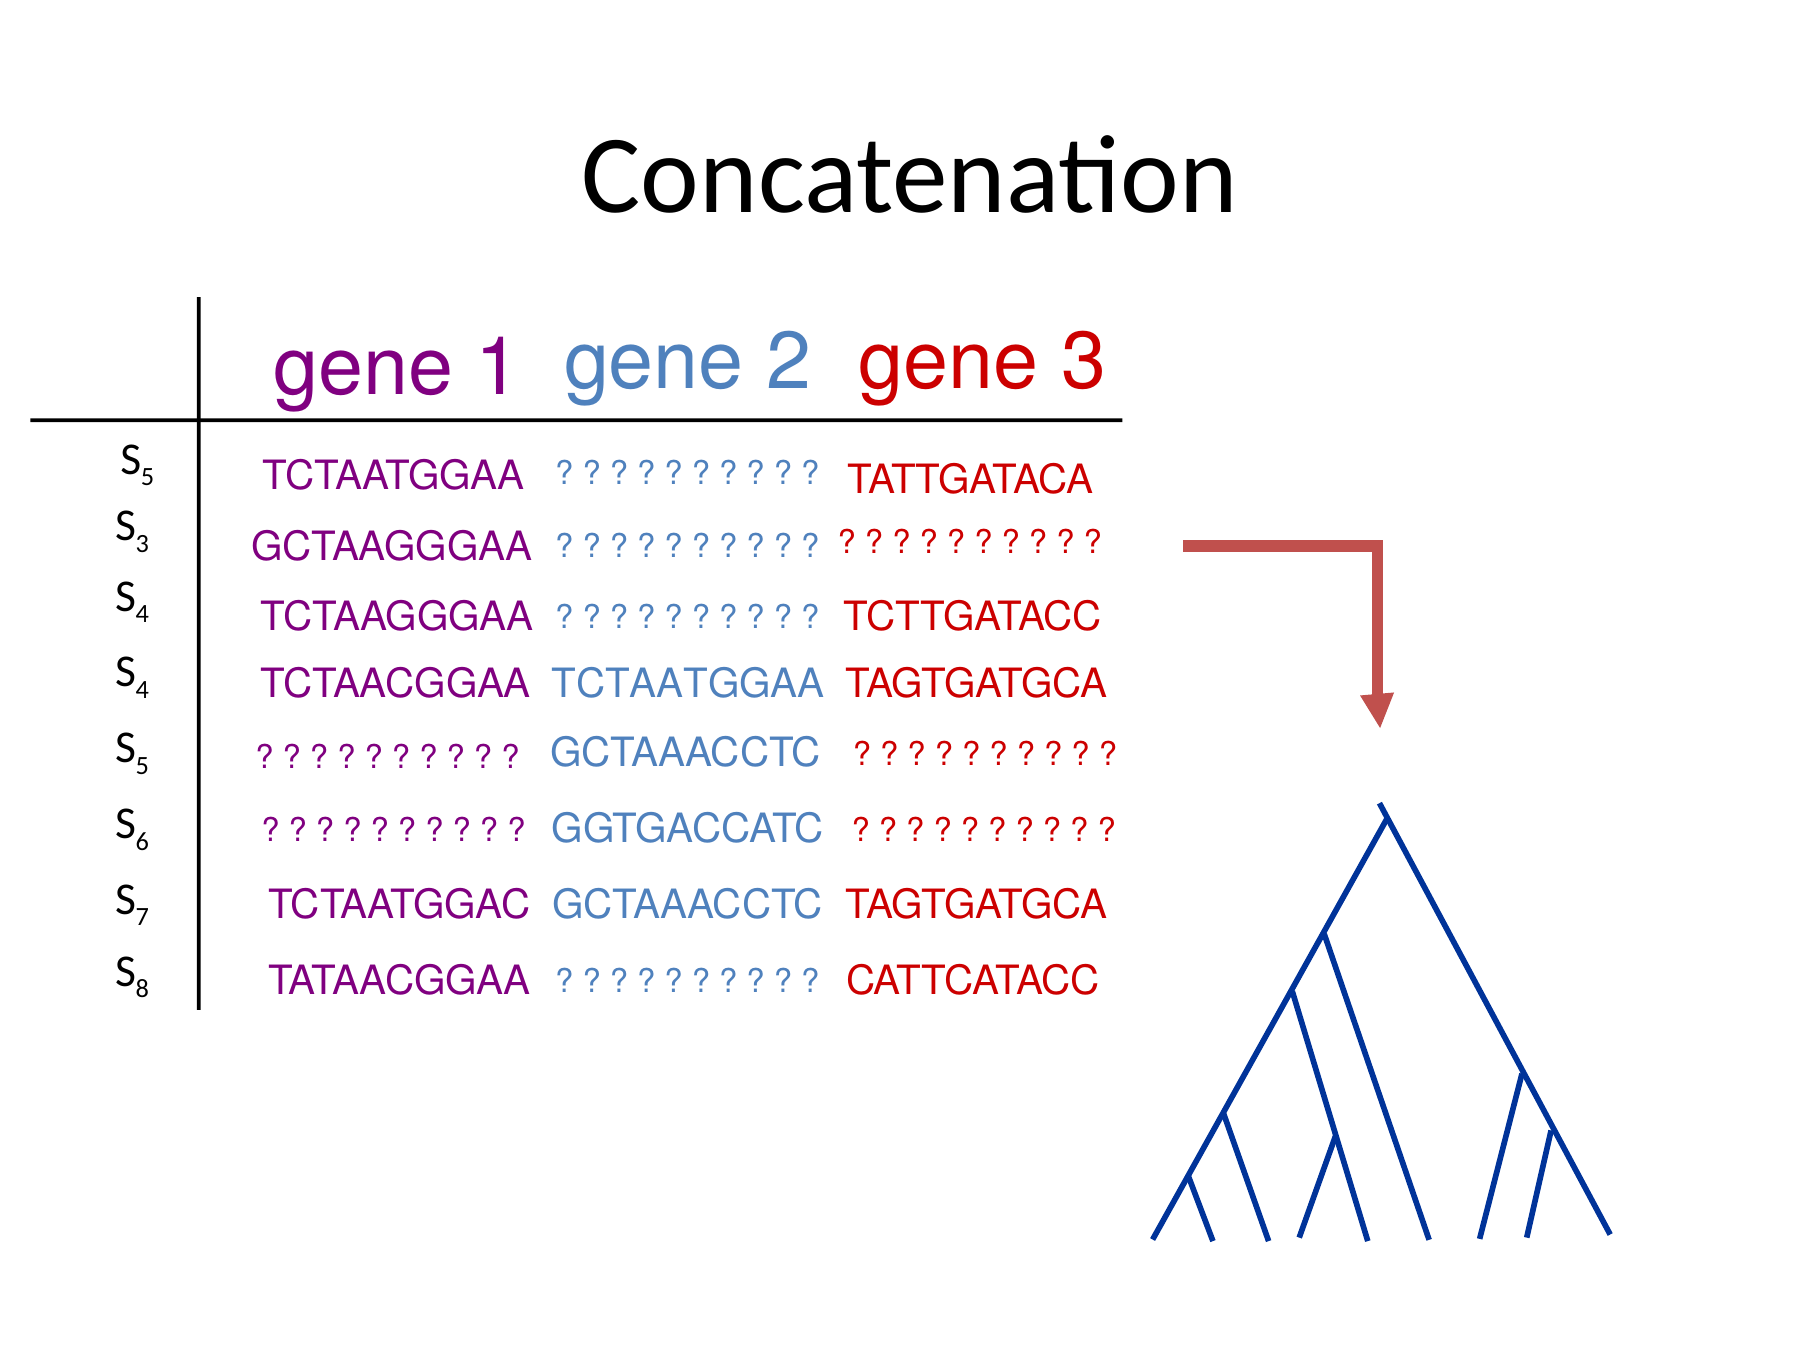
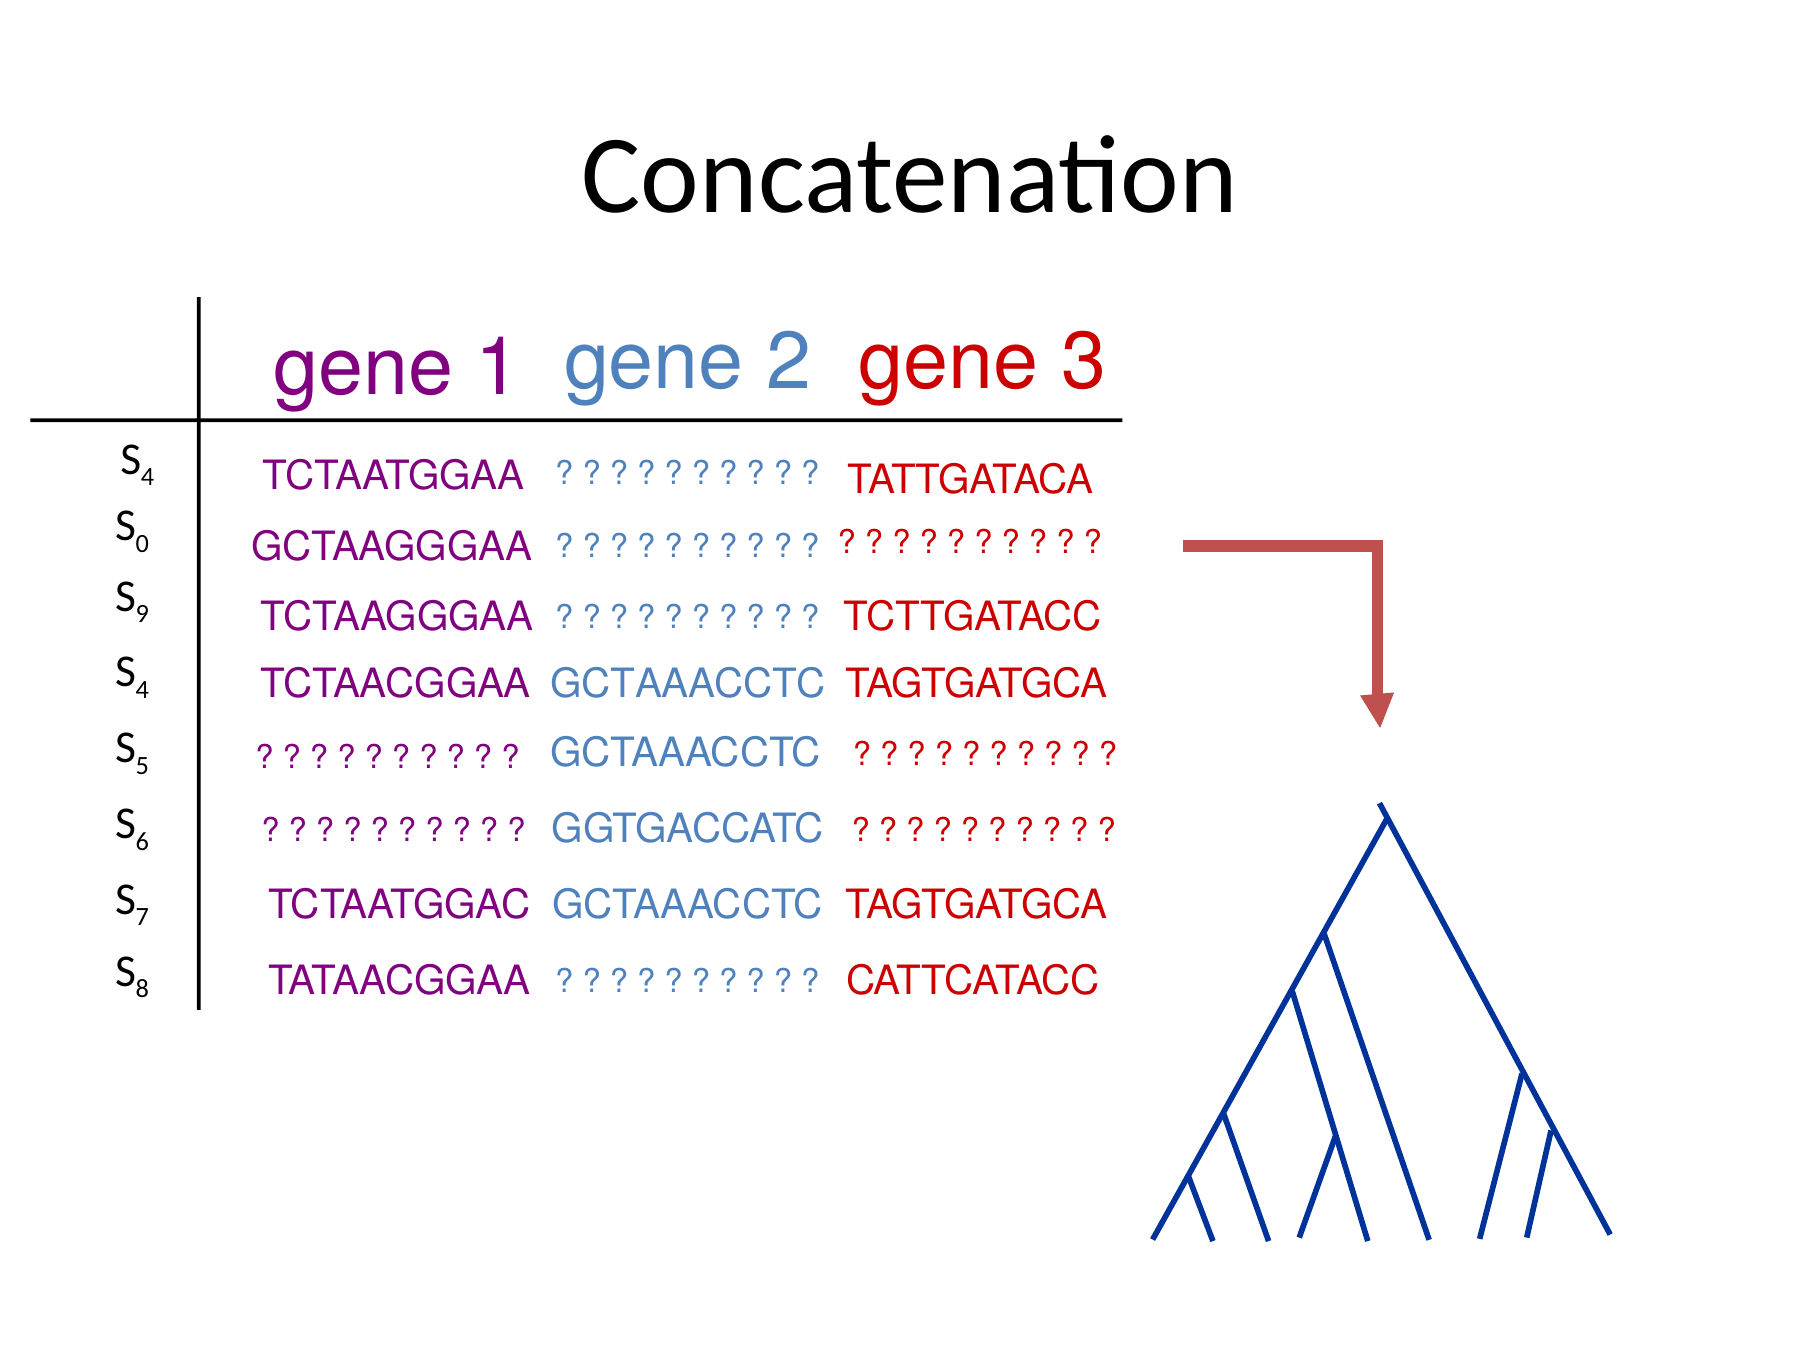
5 at (148, 477): 5 -> 4
3 at (142, 544): 3 -> 0
4 at (142, 614): 4 -> 9
TCTAATGGAA at (688, 684): TCTAATGGAA -> GCTAAACCTC
